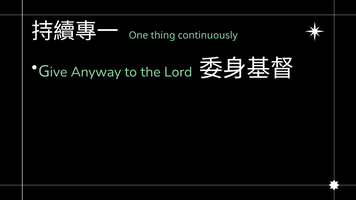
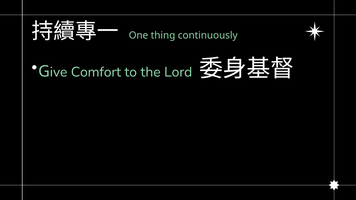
Anyway: Anyway -> Comfort
